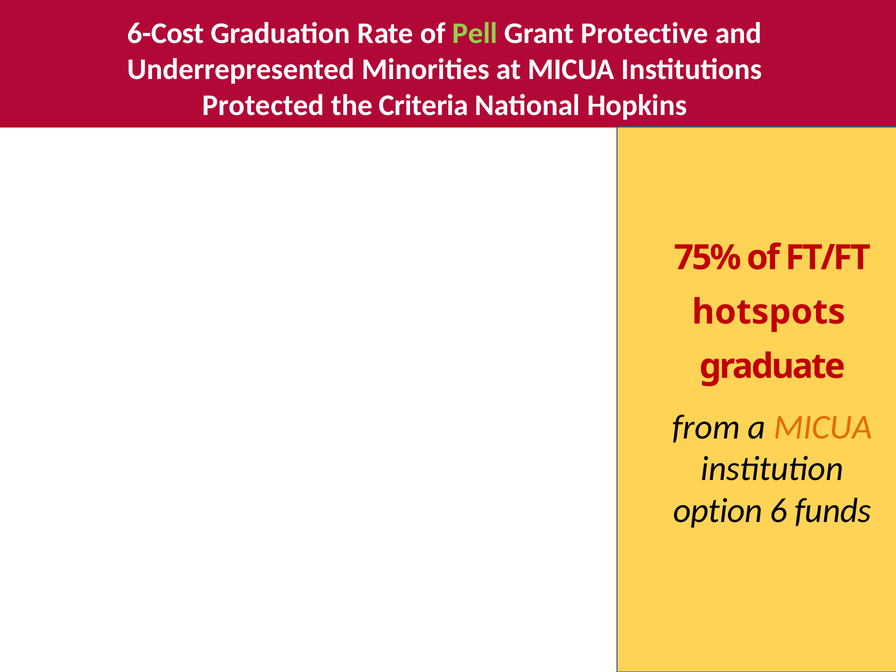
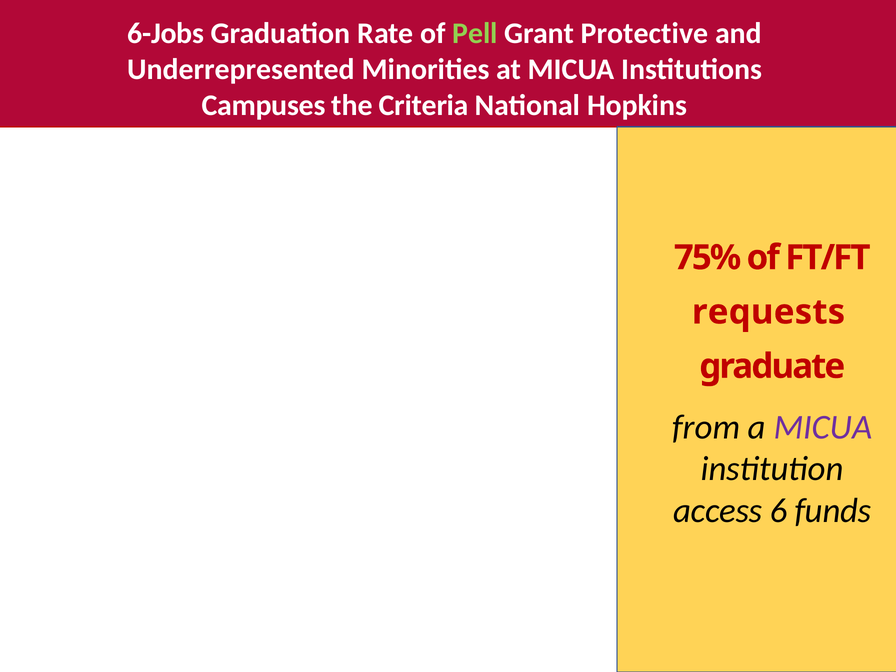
6-Cost: 6-Cost -> 6-Jobs
Protected: Protected -> Campuses
hotspots: hotspots -> requests
MICUA at (823, 427) colour: orange -> purple
option: option -> access
